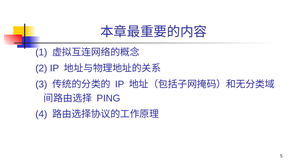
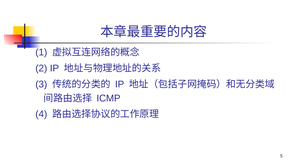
PING: PING -> ICMP
